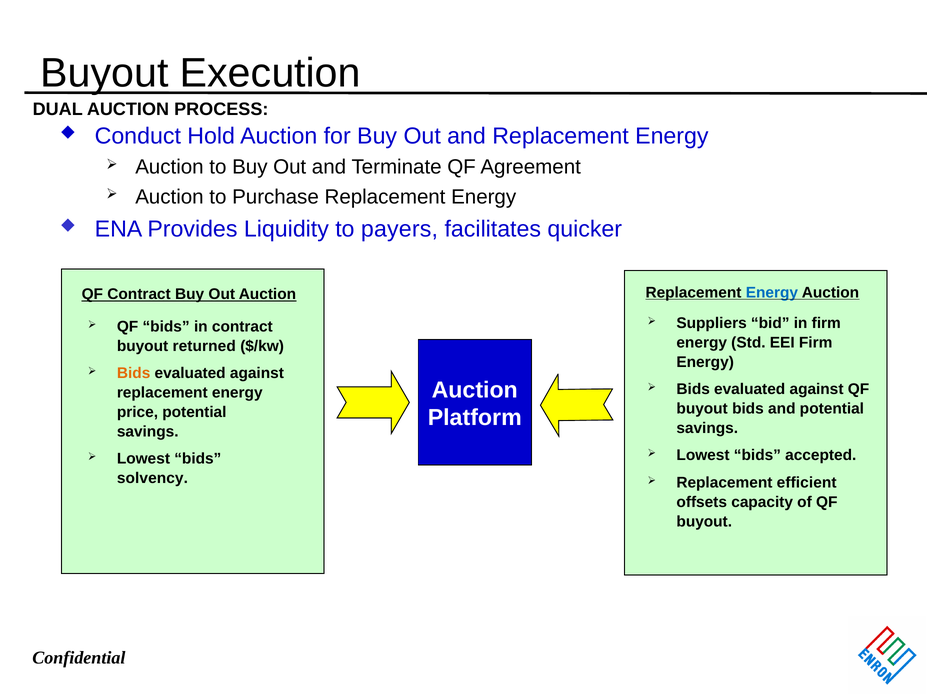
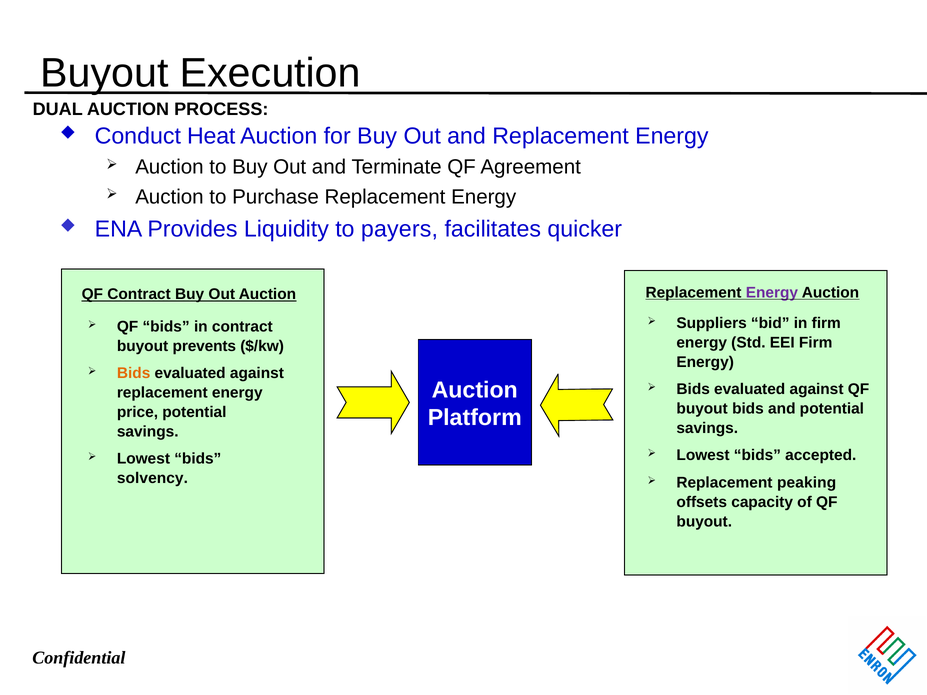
Hold: Hold -> Heat
Energy at (772, 293) colour: blue -> purple
returned: returned -> prevents
efficient: efficient -> peaking
